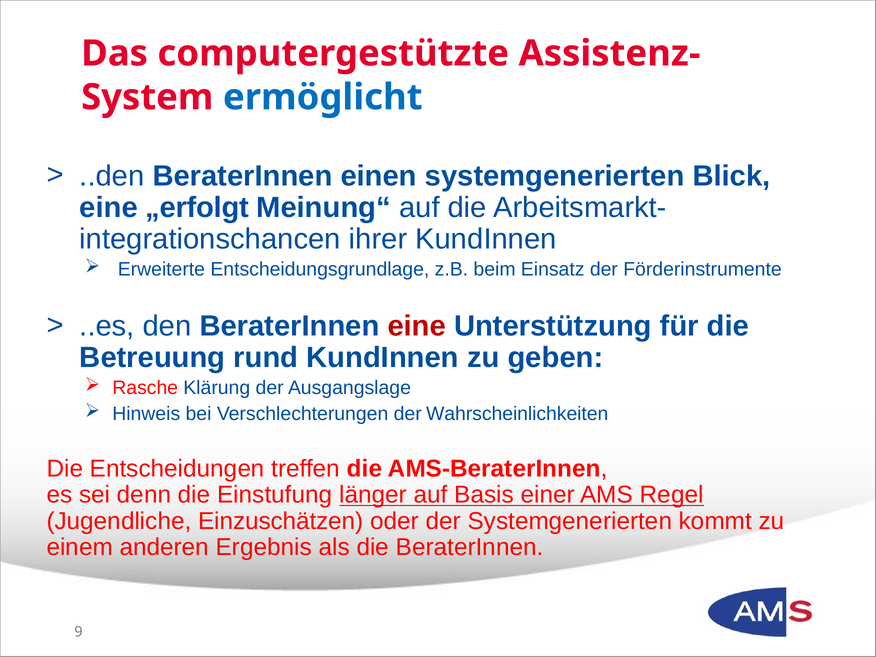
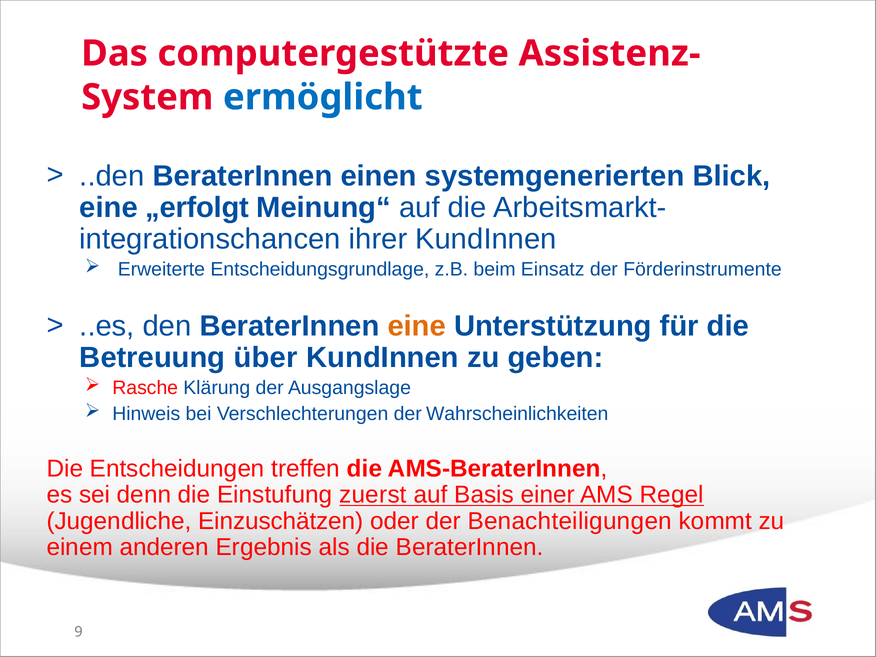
eine at (417, 326) colour: red -> orange
rund: rund -> über
länger: länger -> zuerst
der Systemgenerierten: Systemgenerierten -> Benachteiligungen
